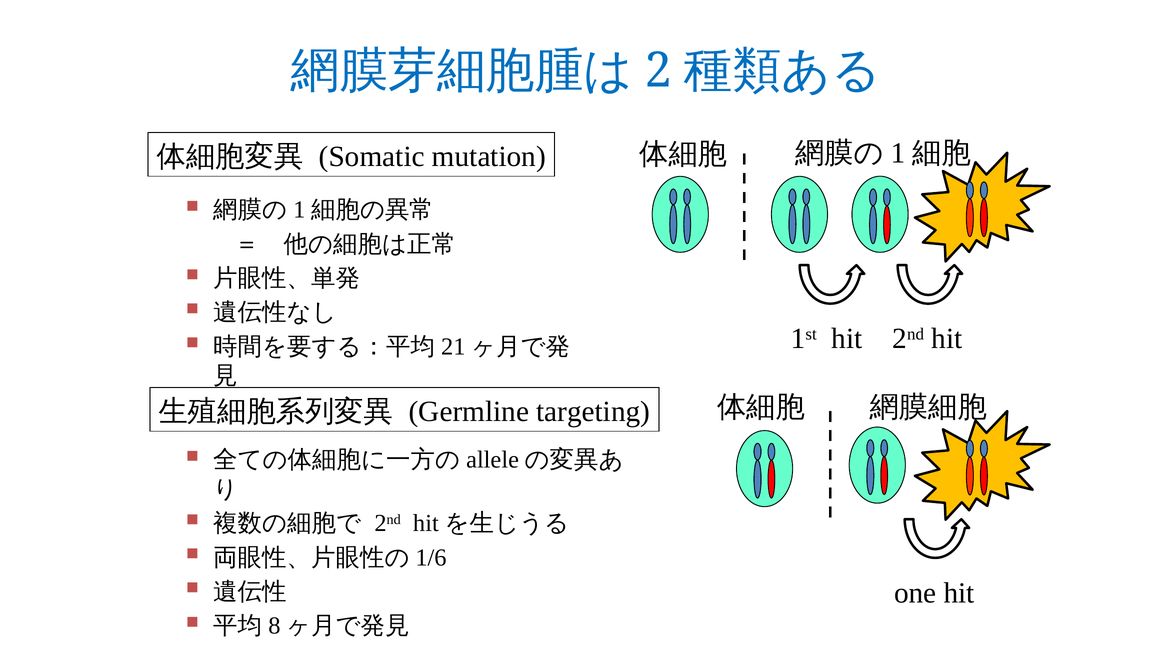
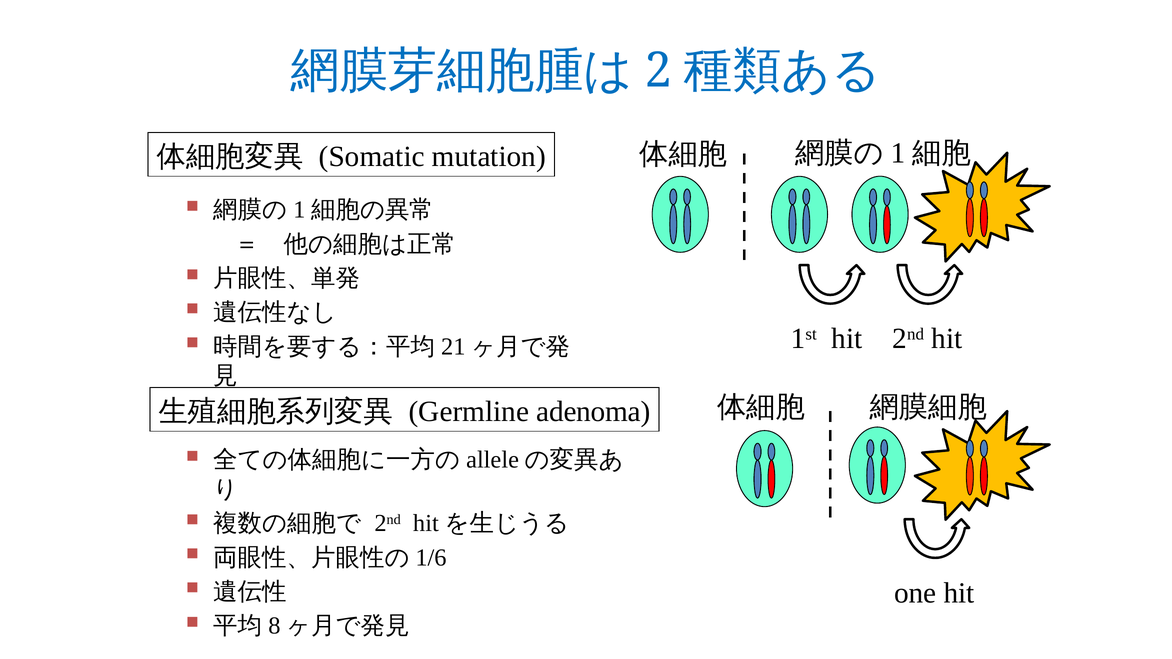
targeting: targeting -> adenoma
